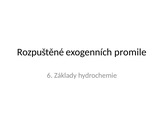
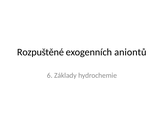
promile: promile -> aniontů
